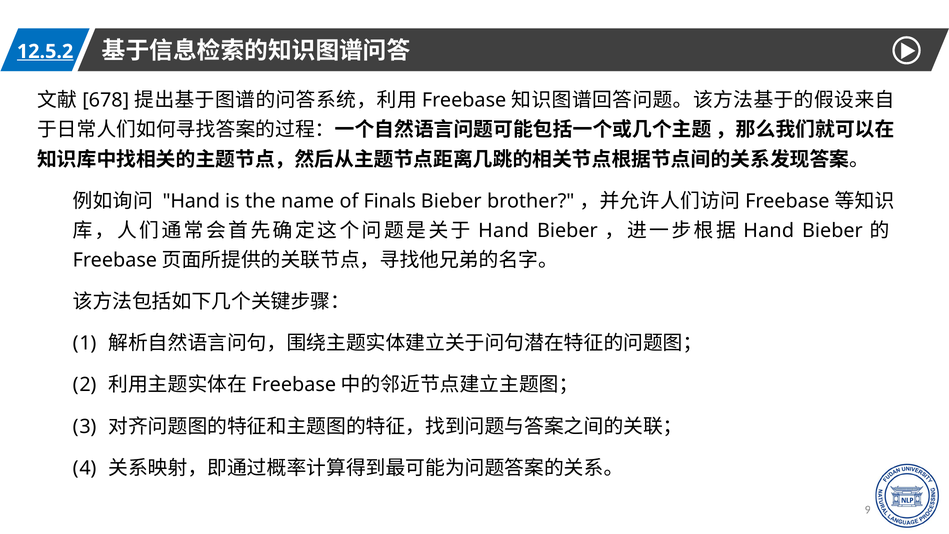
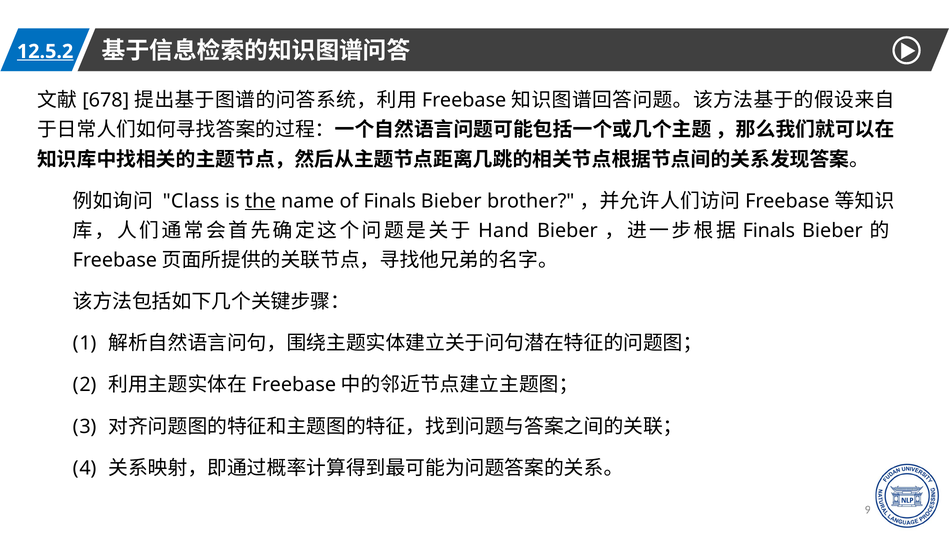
Hand at (191, 201): Hand -> Class
the underline: none -> present
Hand at (769, 231): Hand -> Finals
